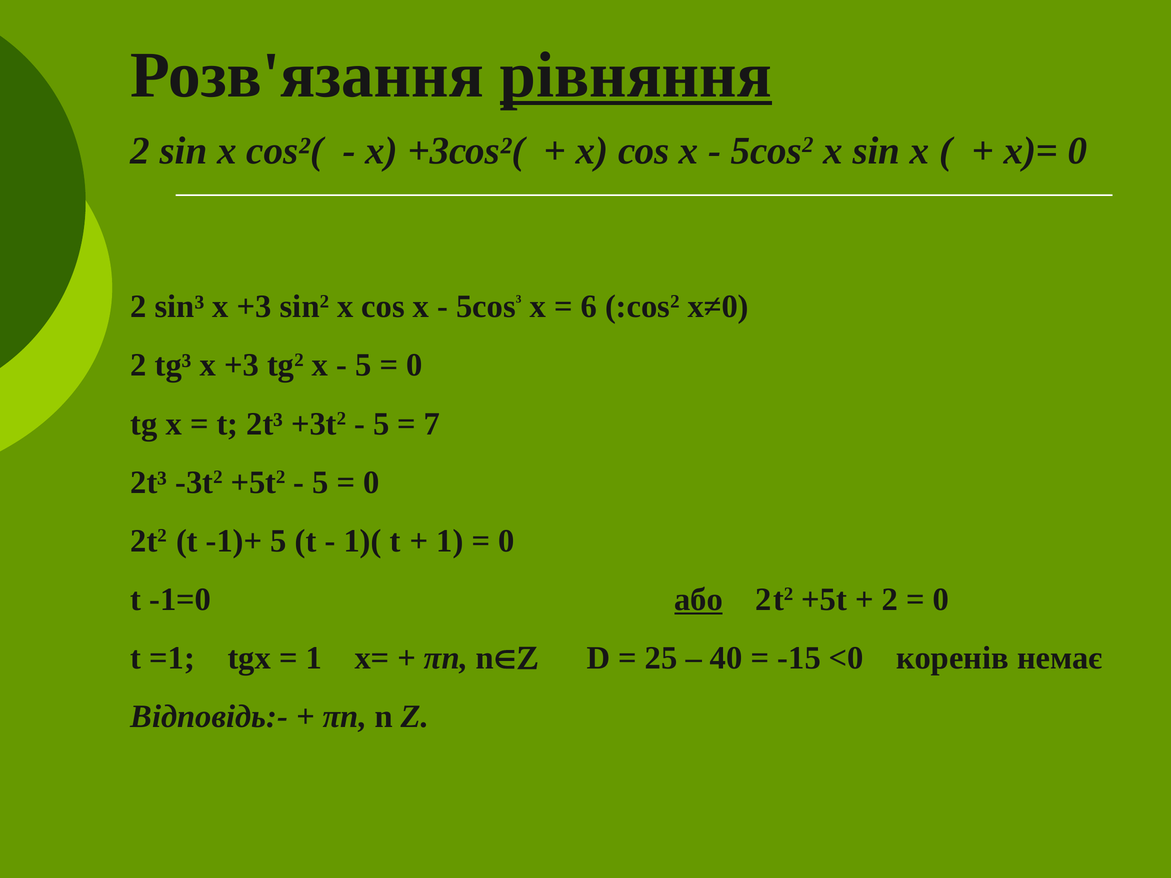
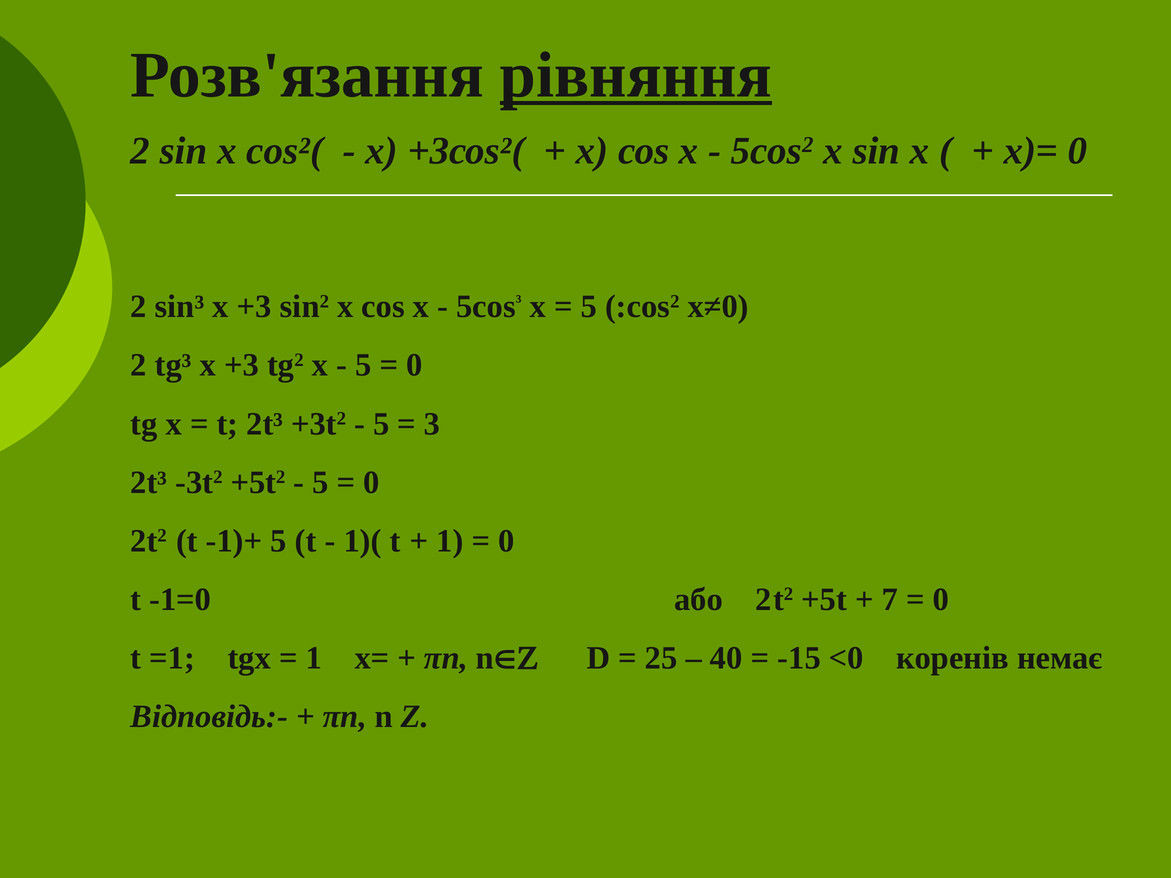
6 at (589, 307): 6 -> 5
7: 7 -> 3
або underline: present -> none
2 at (890, 600): 2 -> 7
